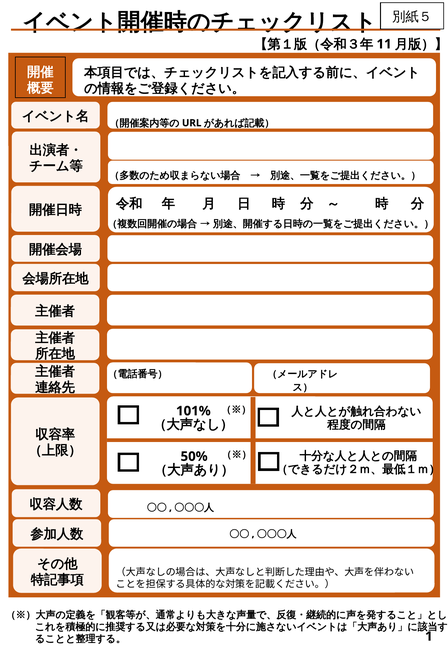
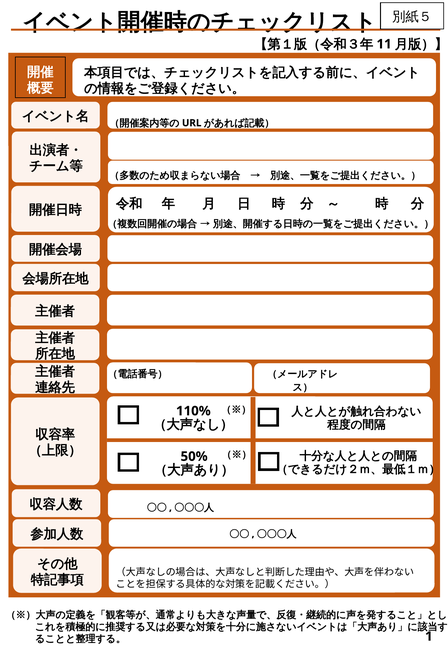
101%: 101% -> 110%
